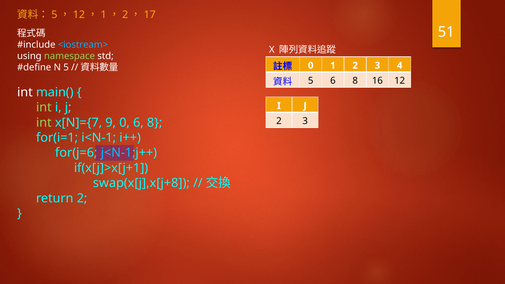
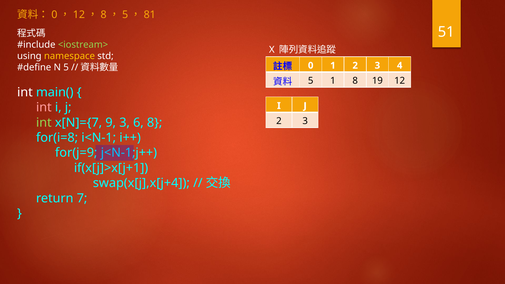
5 at (54, 15): 5 -> 0
1 at (104, 15): 1 -> 8
2 at (125, 15): 2 -> 5
17: 17 -> 81
<iostream> colour: light blue -> light green
namespace colour: light green -> yellow
5 6: 6 -> 1
16: 16 -> 19
int at (44, 107) colour: light green -> pink
9 0: 0 -> 3
for(i=1: for(i=1 -> for(i=8
for(j=6: for(j=6 -> for(j=9
swap(x[j],x[j+8: swap(x[j],x[j+8 -> swap(x[j],x[j+4
return 2: 2 -> 7
